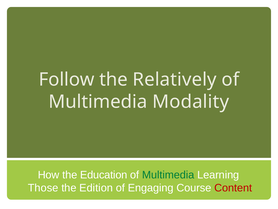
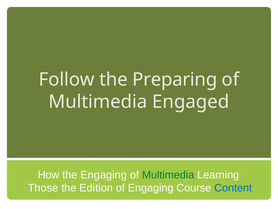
Relatively: Relatively -> Preparing
Modality: Modality -> Engaged
the Education: Education -> Engaging
Content colour: red -> blue
